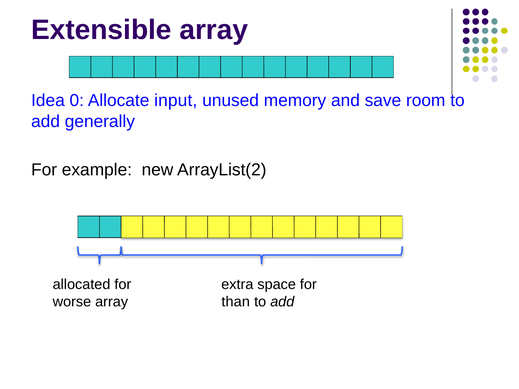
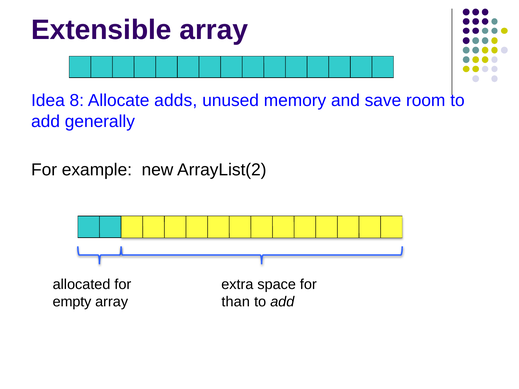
0: 0 -> 8
input: input -> adds
worse: worse -> empty
